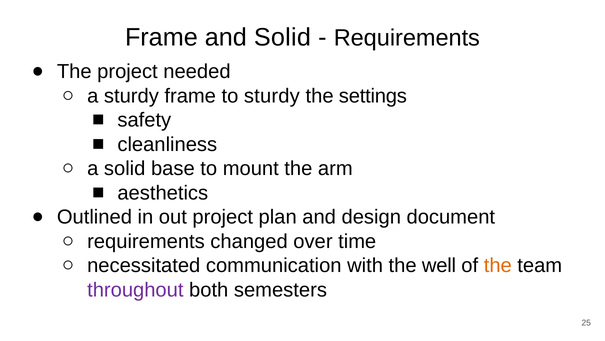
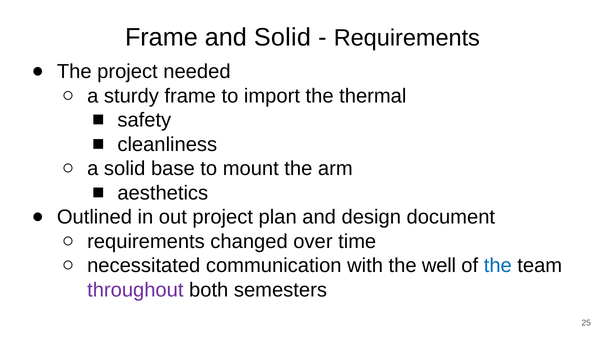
to sturdy: sturdy -> import
settings: settings -> thermal
the at (498, 265) colour: orange -> blue
